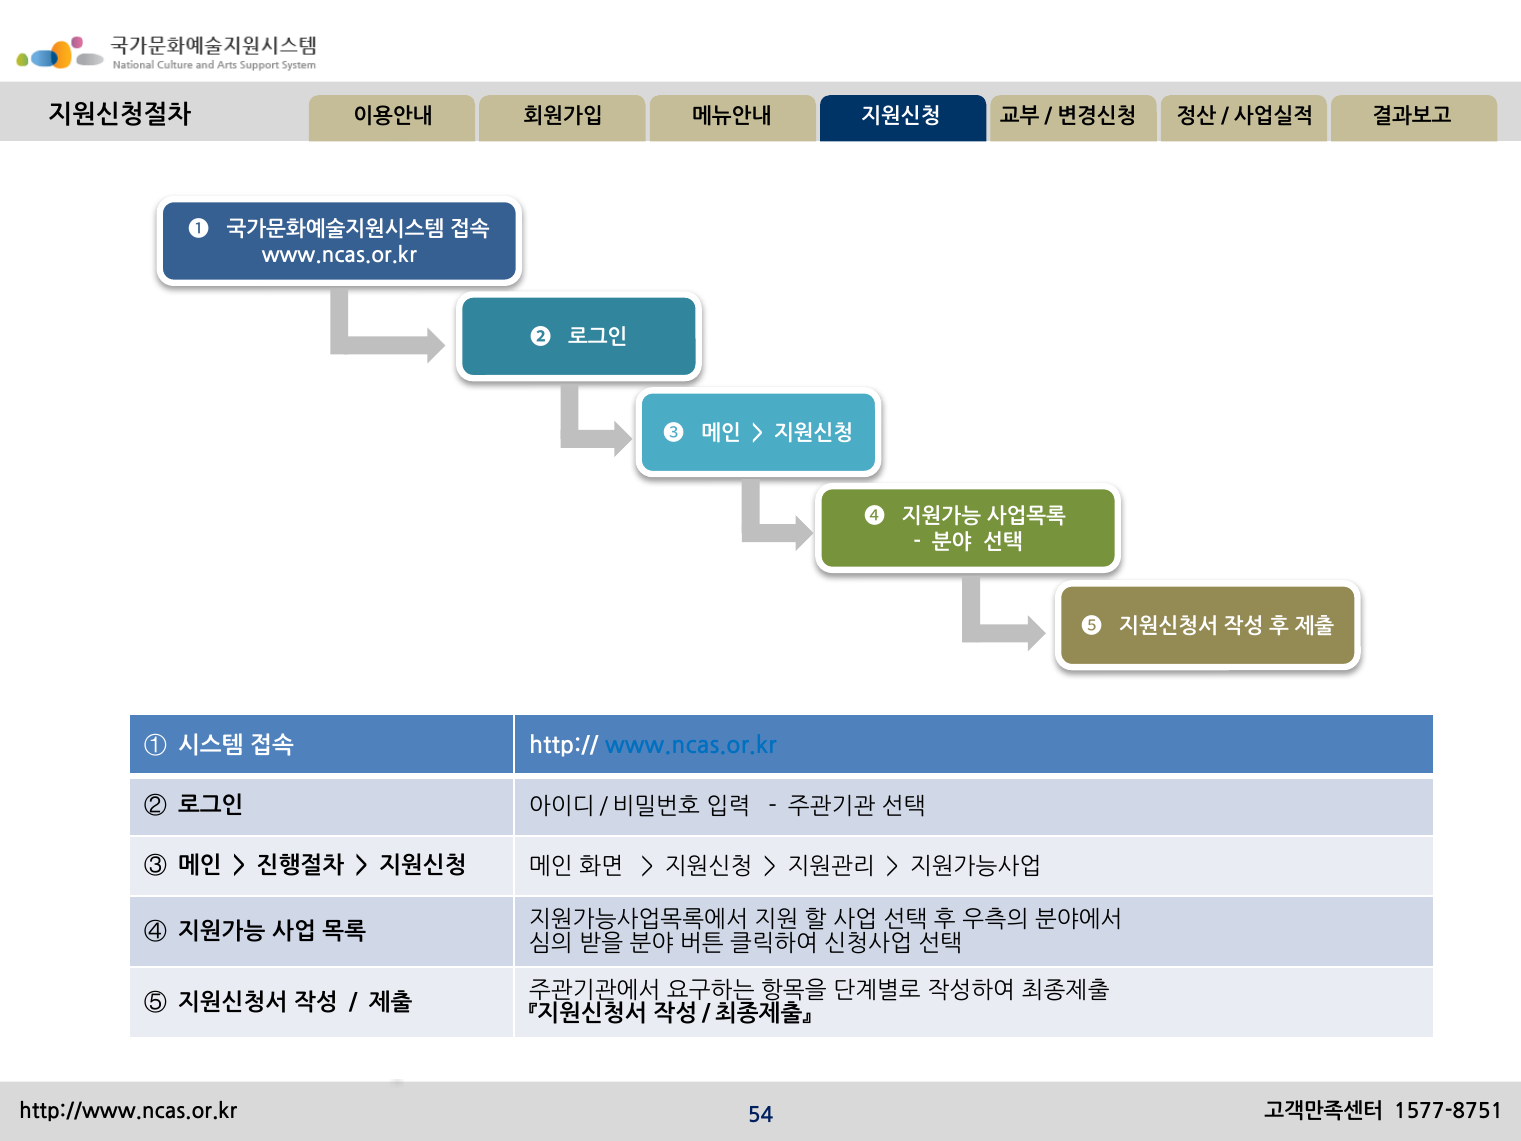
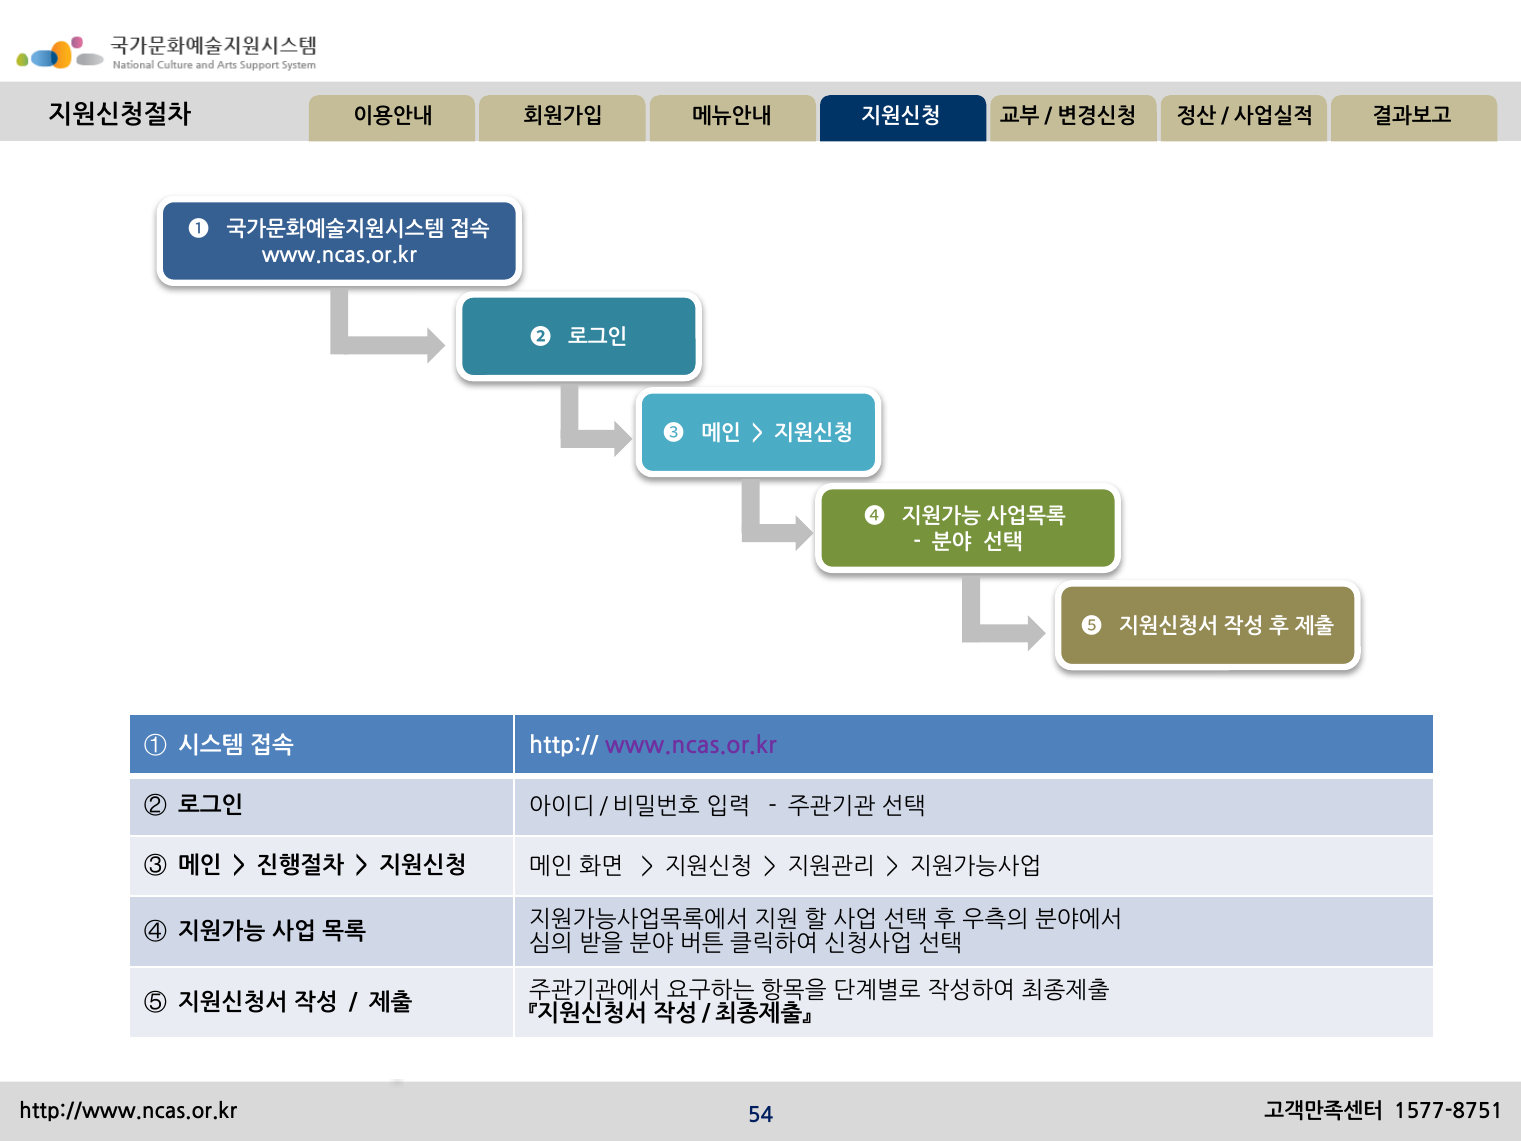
www.ncas.or.kr at (691, 745) colour: blue -> purple
